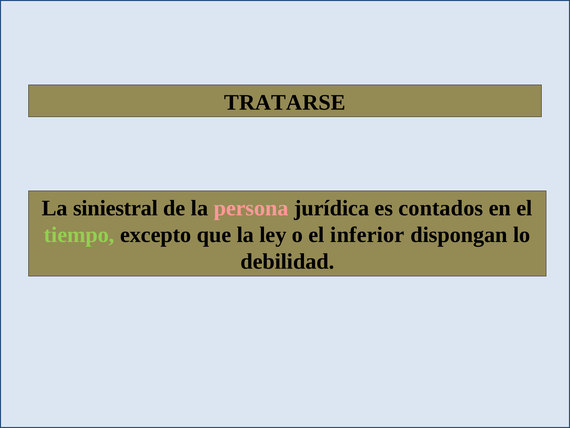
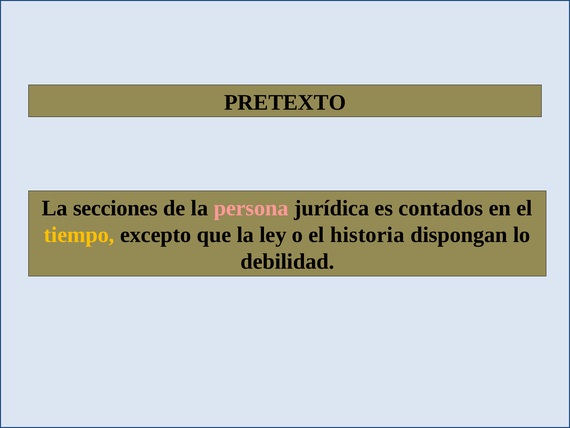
TRATARSE: TRATARSE -> PRETEXTO
siniestral: siniestral -> secciones
tiempo colour: light green -> yellow
inferior: inferior -> historia
